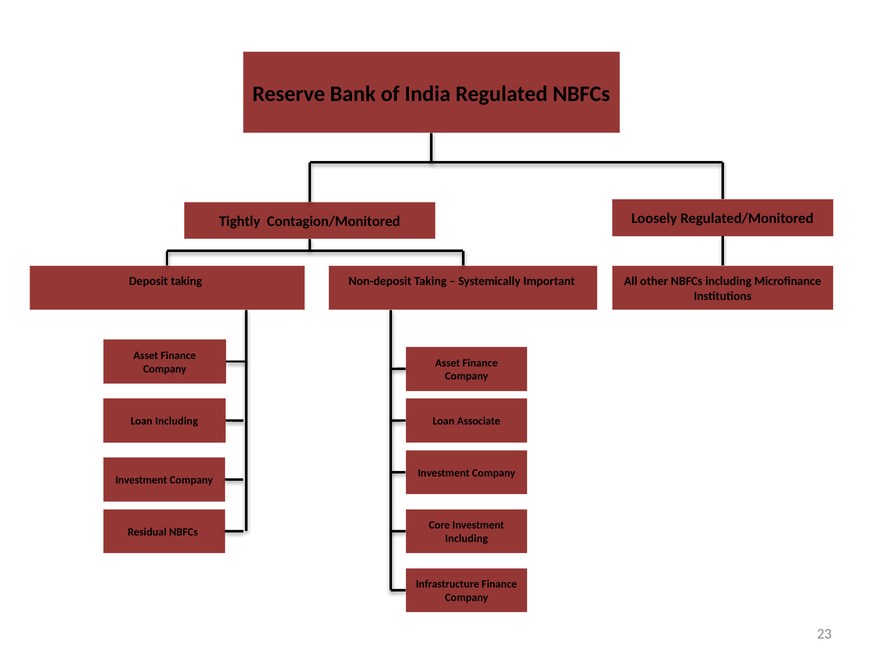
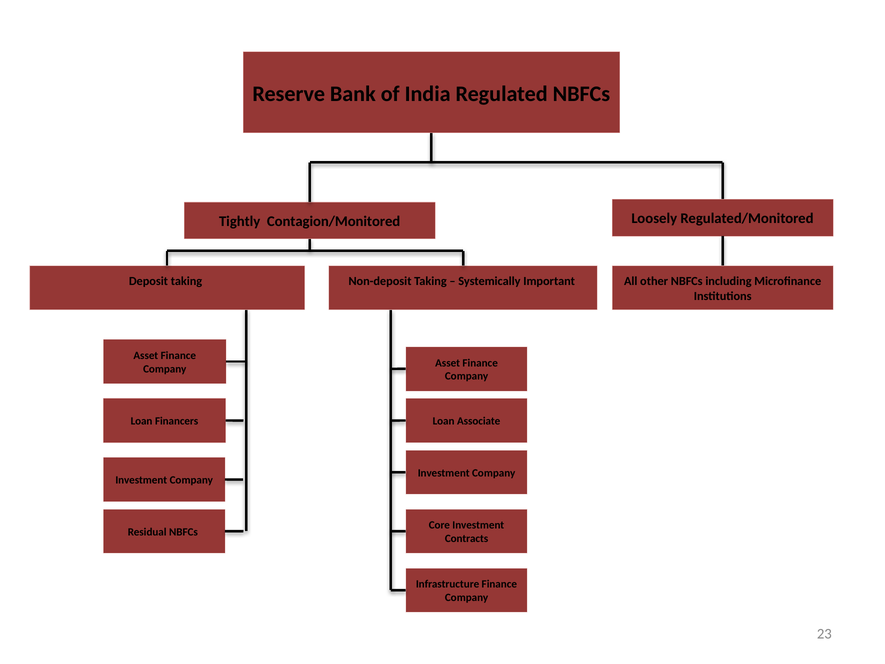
Loan Including: Including -> Financers
Including at (466, 538): Including -> Contracts
